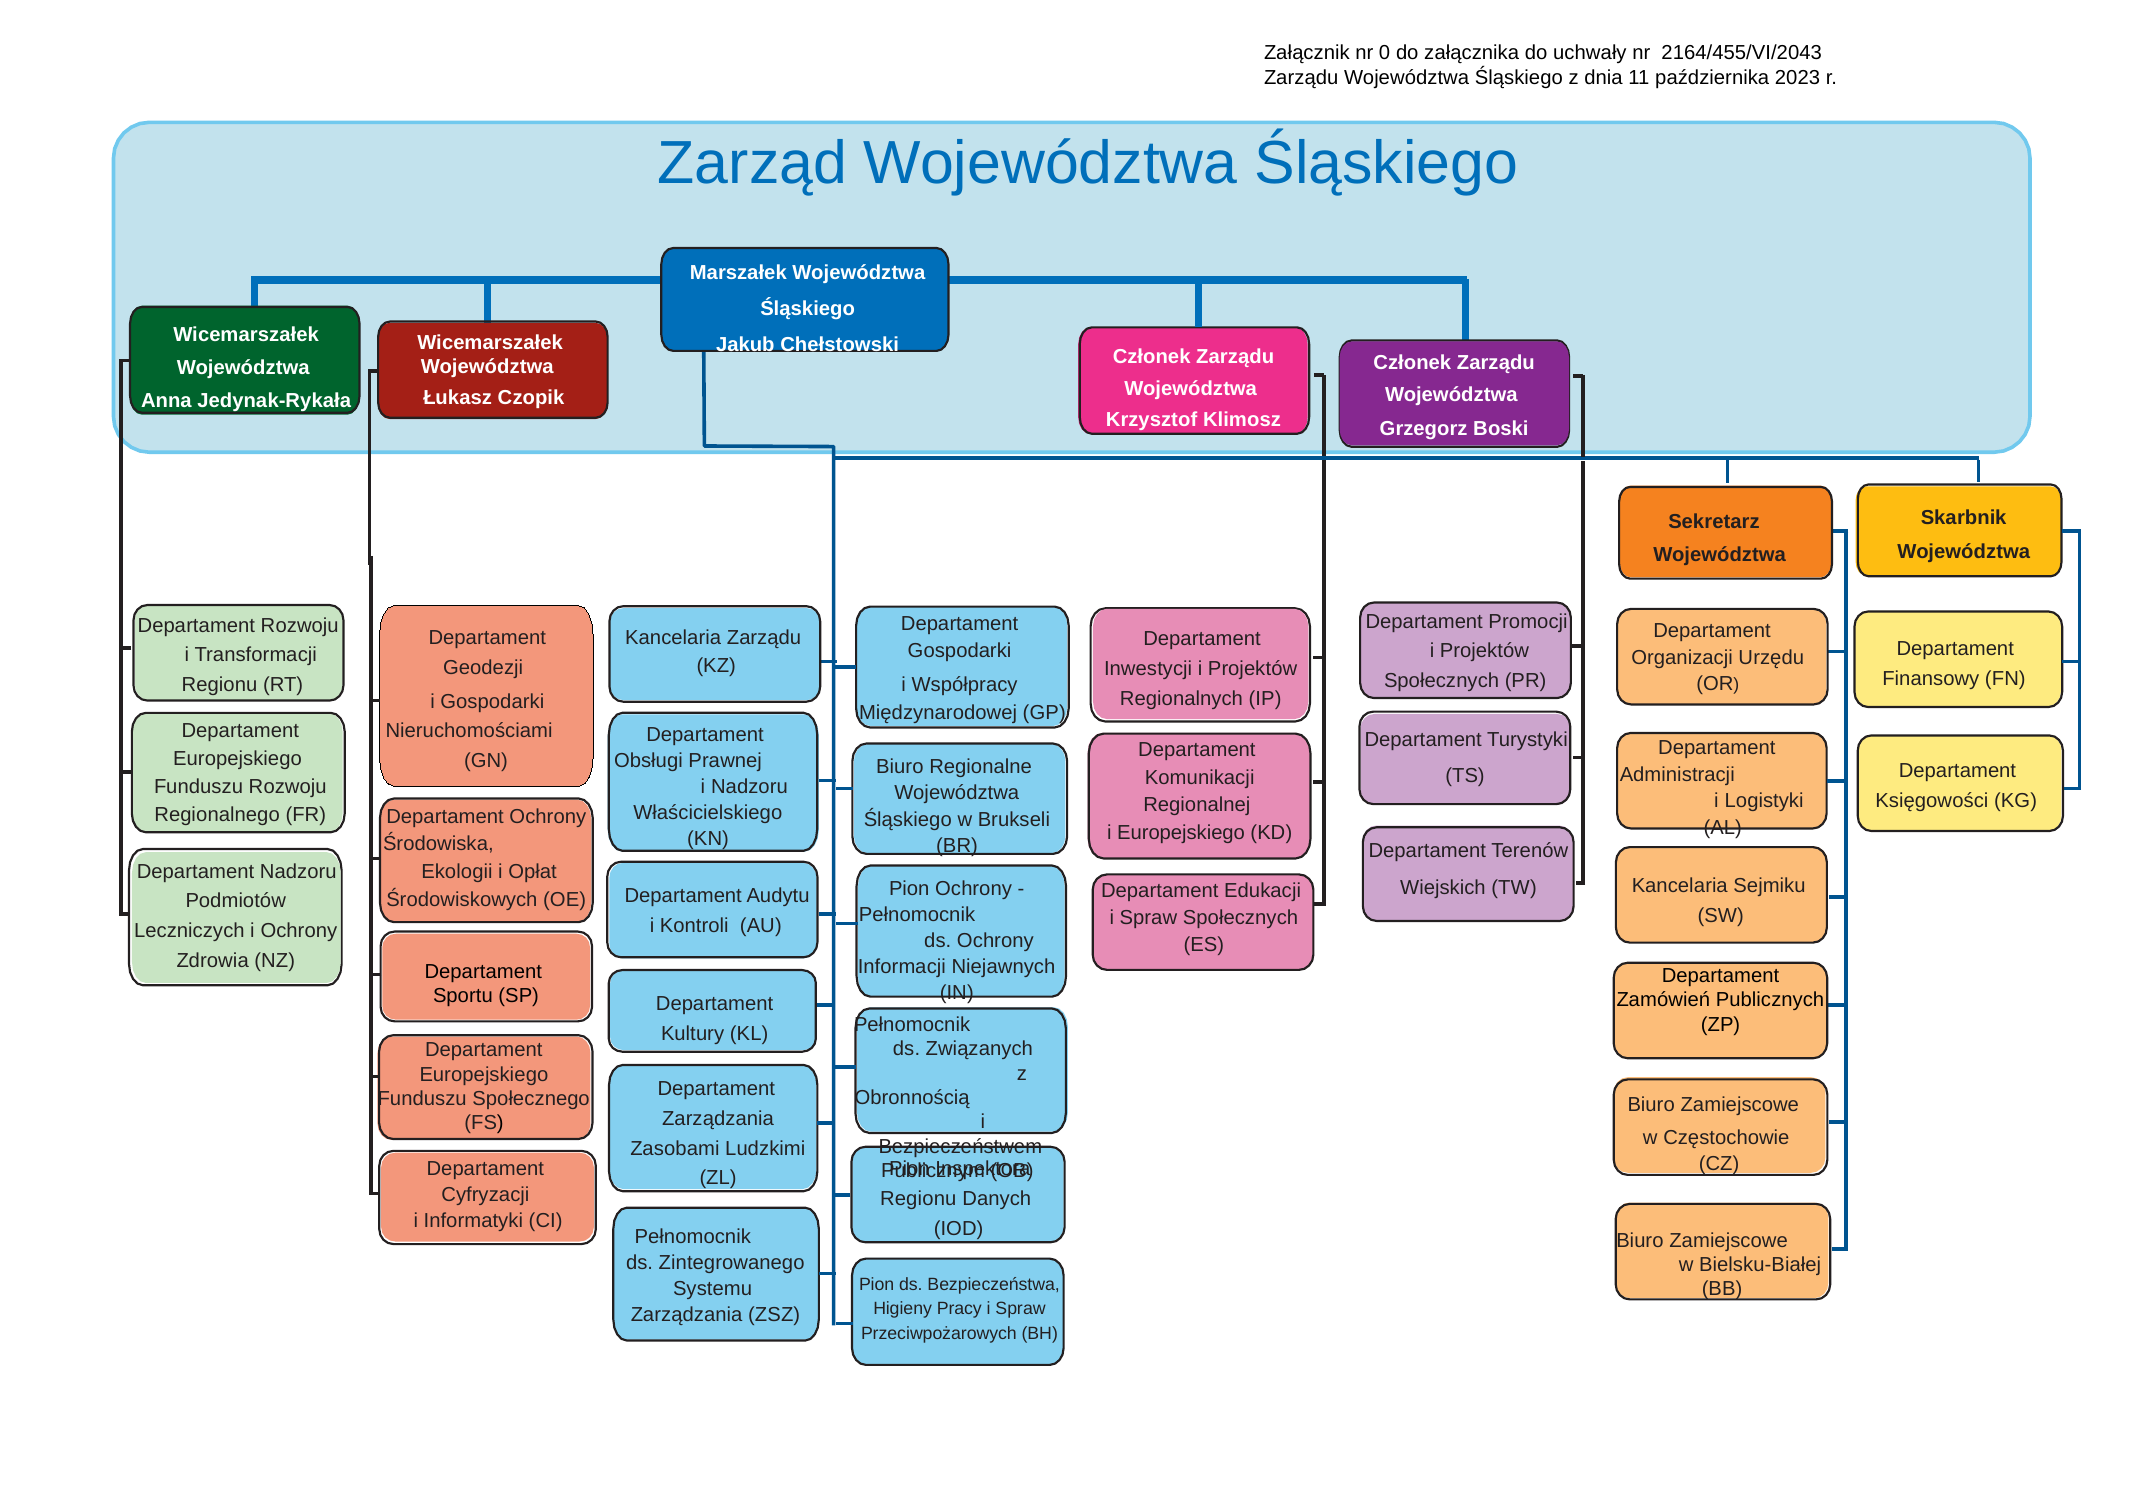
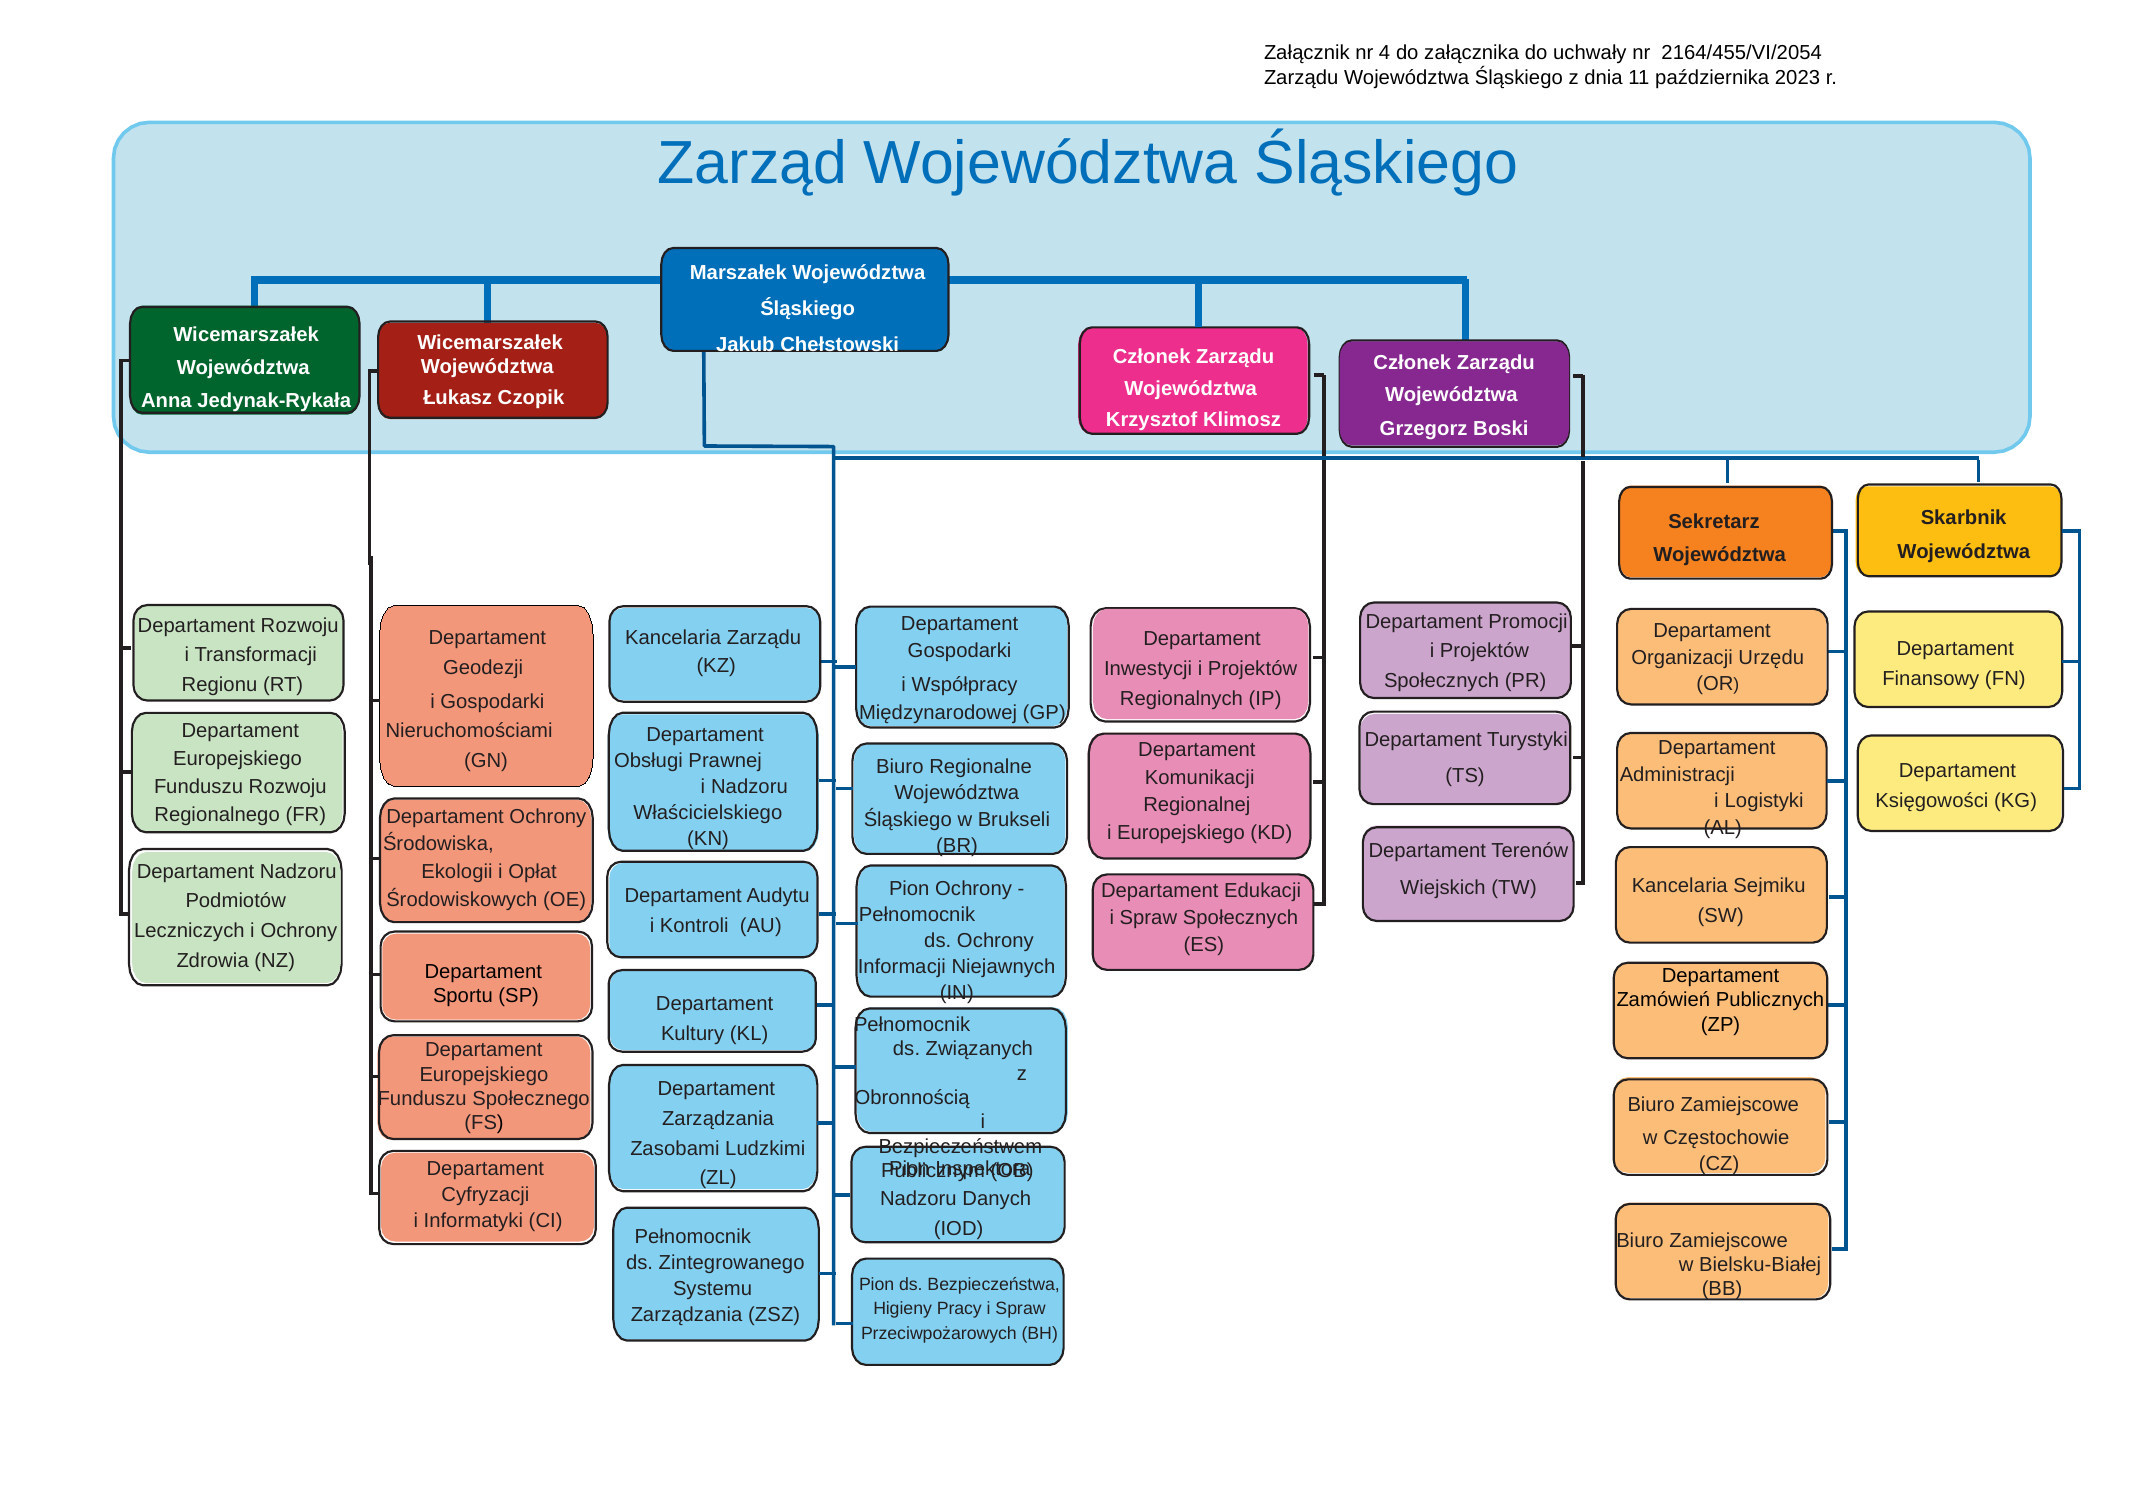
0: 0 -> 4
2164/455/VI/2043: 2164/455/VI/2043 -> 2164/455/VI/2054
Regionu at (918, 1199): Regionu -> Nadzoru
